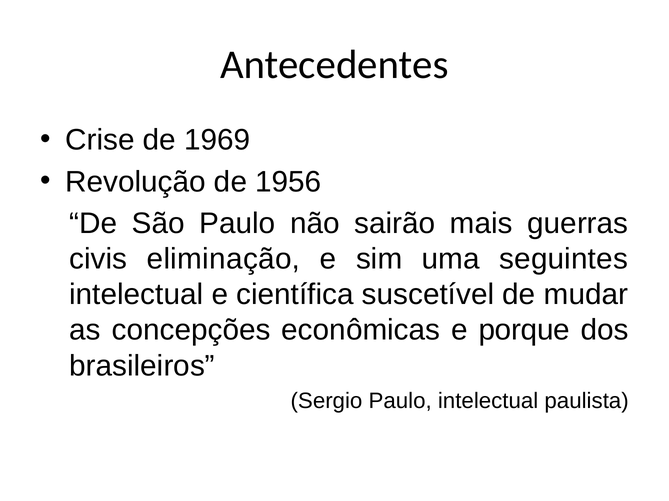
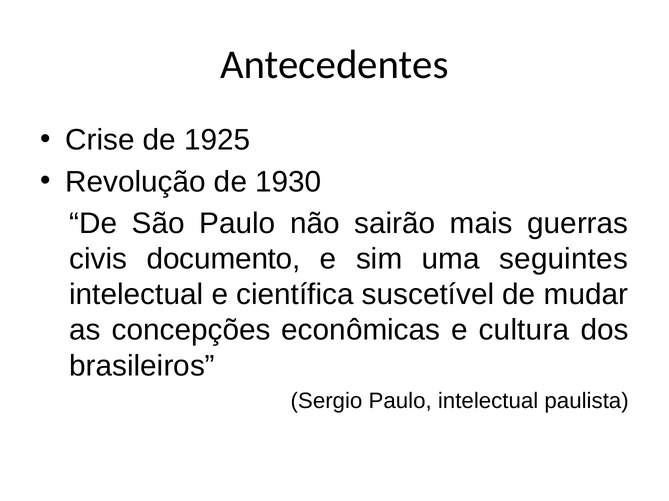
1969: 1969 -> 1925
1956: 1956 -> 1930
eliminação: eliminação -> documento
porque: porque -> cultura
